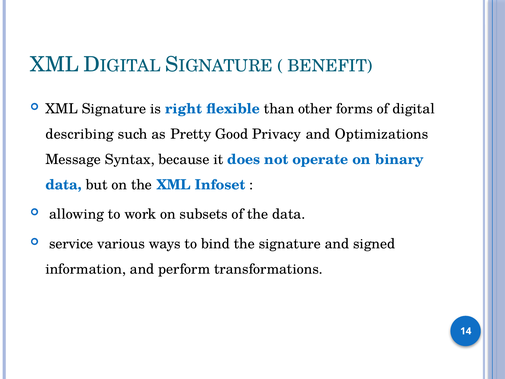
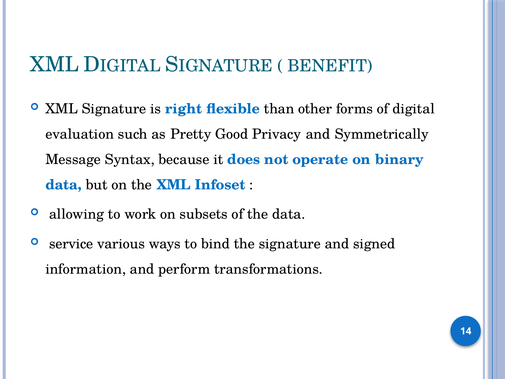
describing: describing -> evaluation
Optimizations: Optimizations -> Symmetrically
